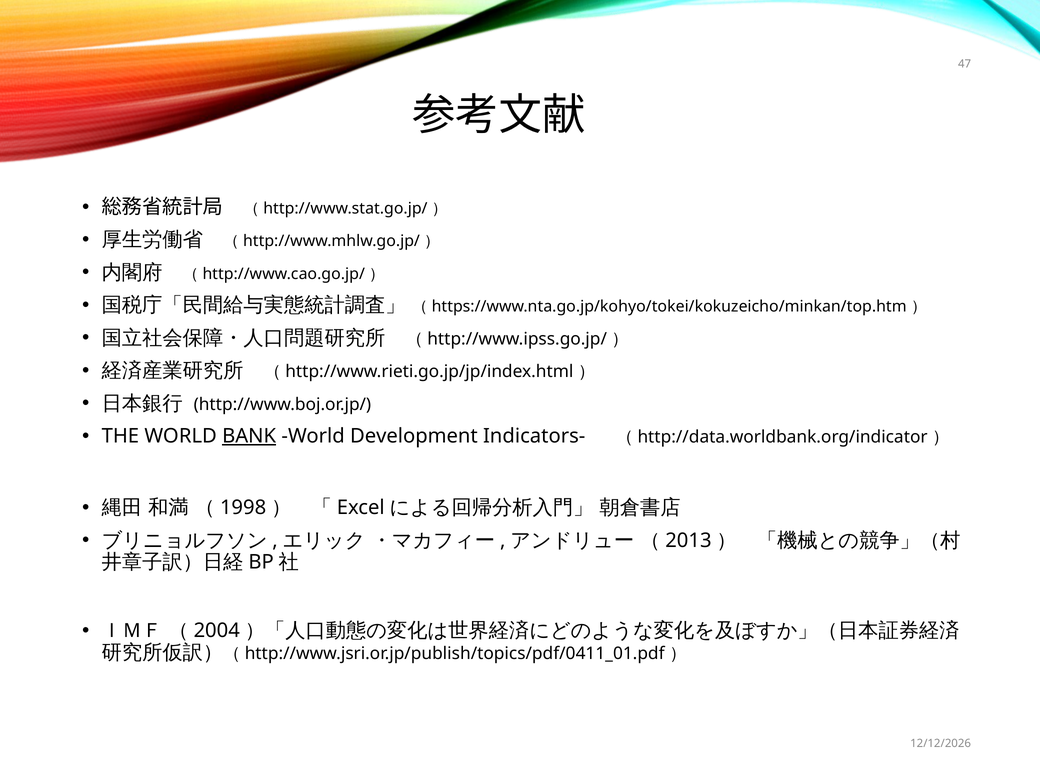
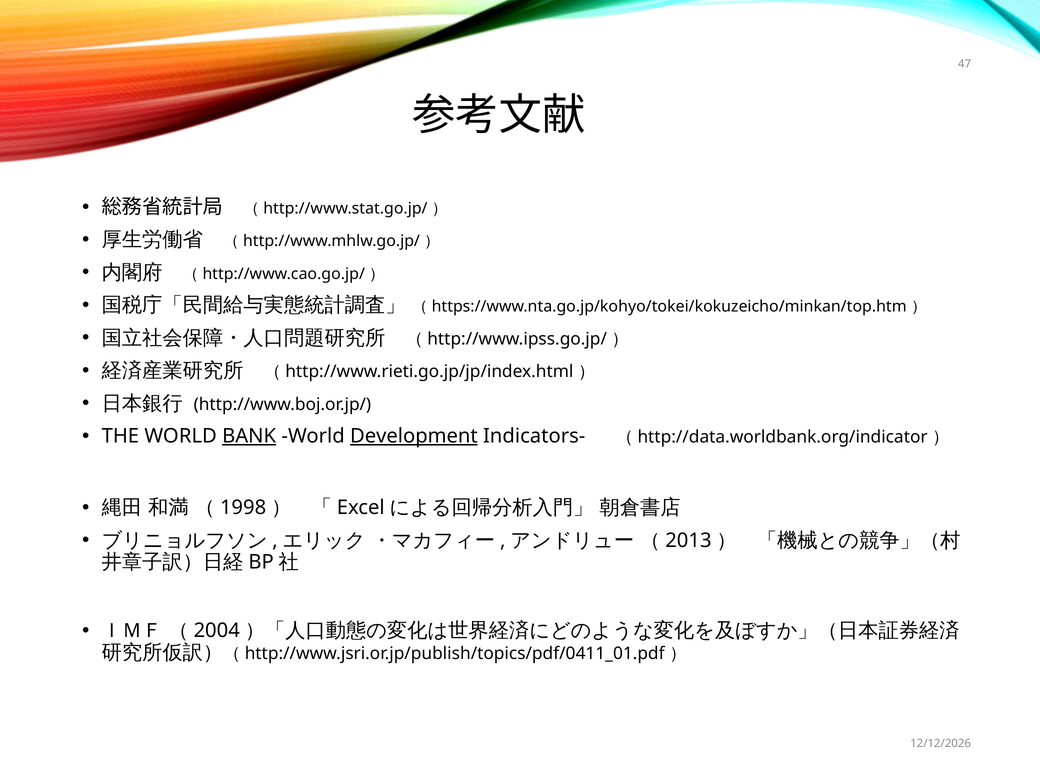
Development underline: none -> present
